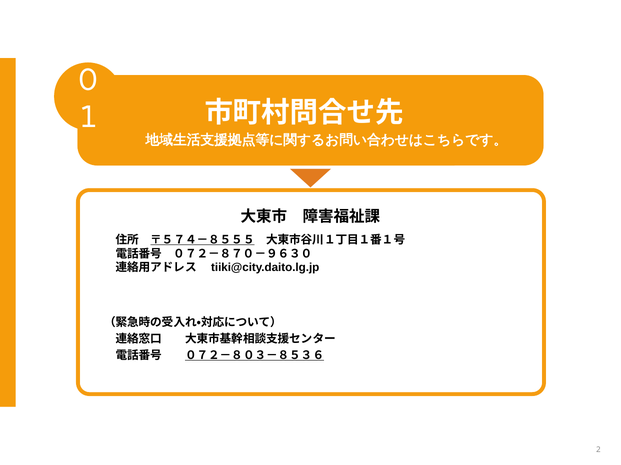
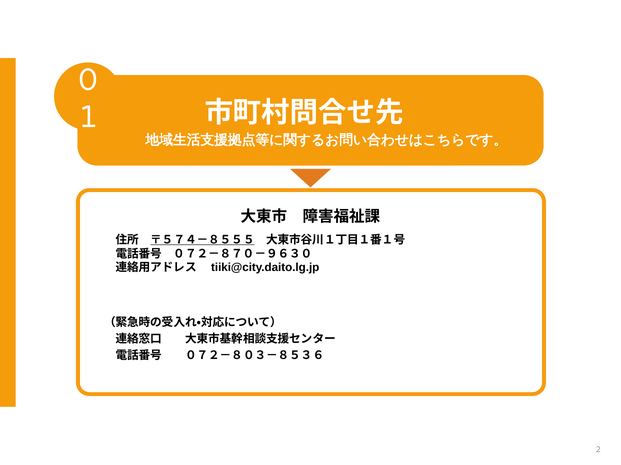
０７２－８０３－８５３６ underline: present -> none
